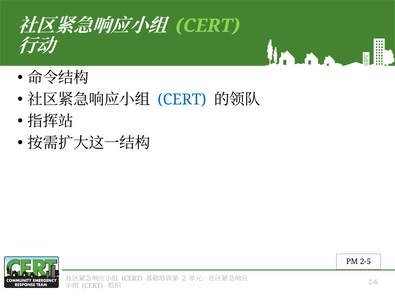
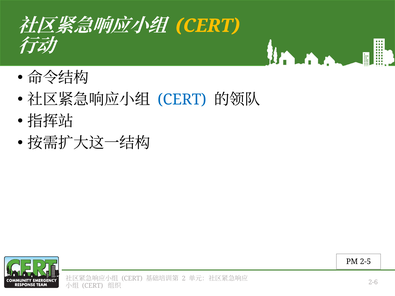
CERT at (208, 26) colour: light green -> yellow
